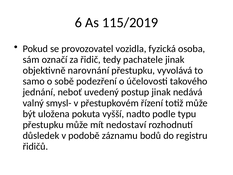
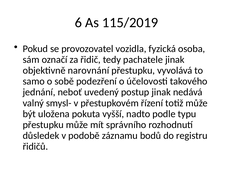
nedostaví: nedostaví -> správního
